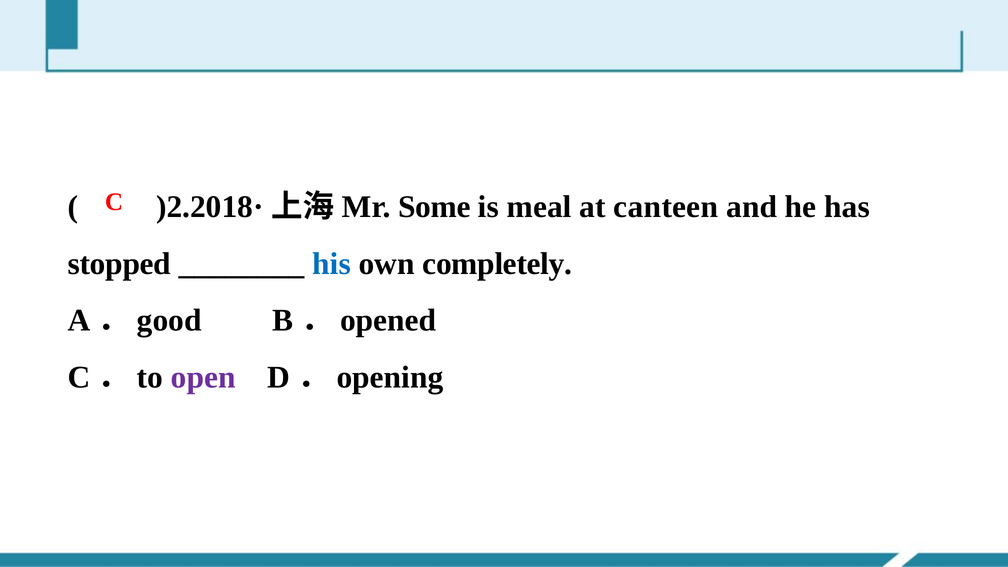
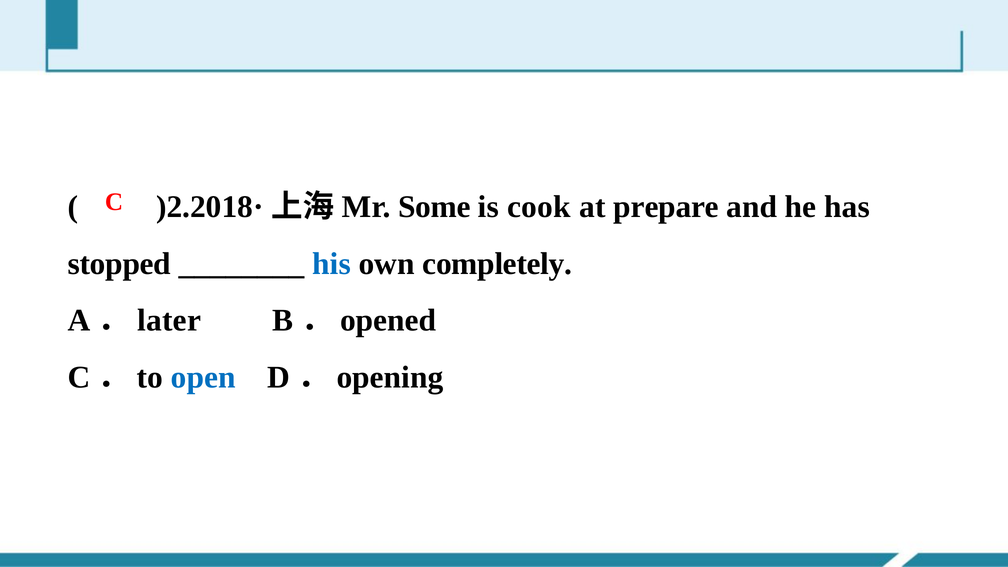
meal: meal -> cook
canteen: canteen -> prepare
good: good -> later
open colour: purple -> blue
